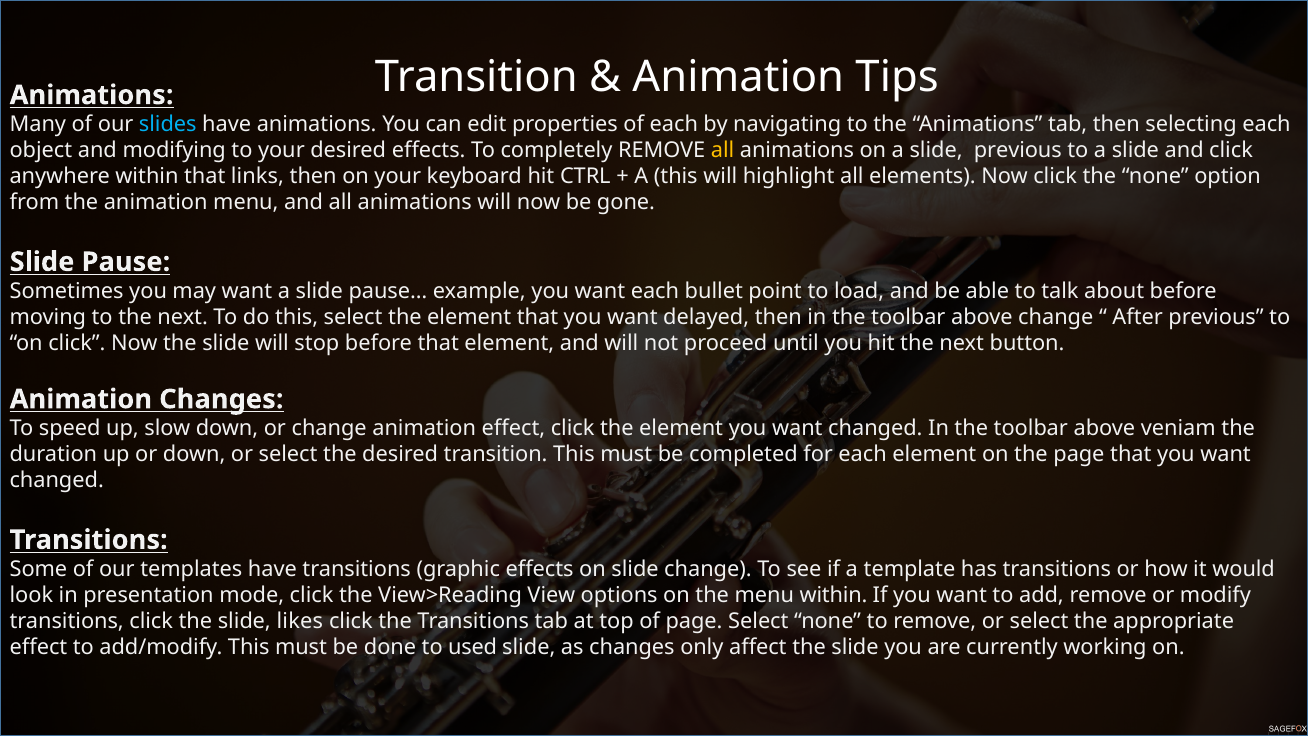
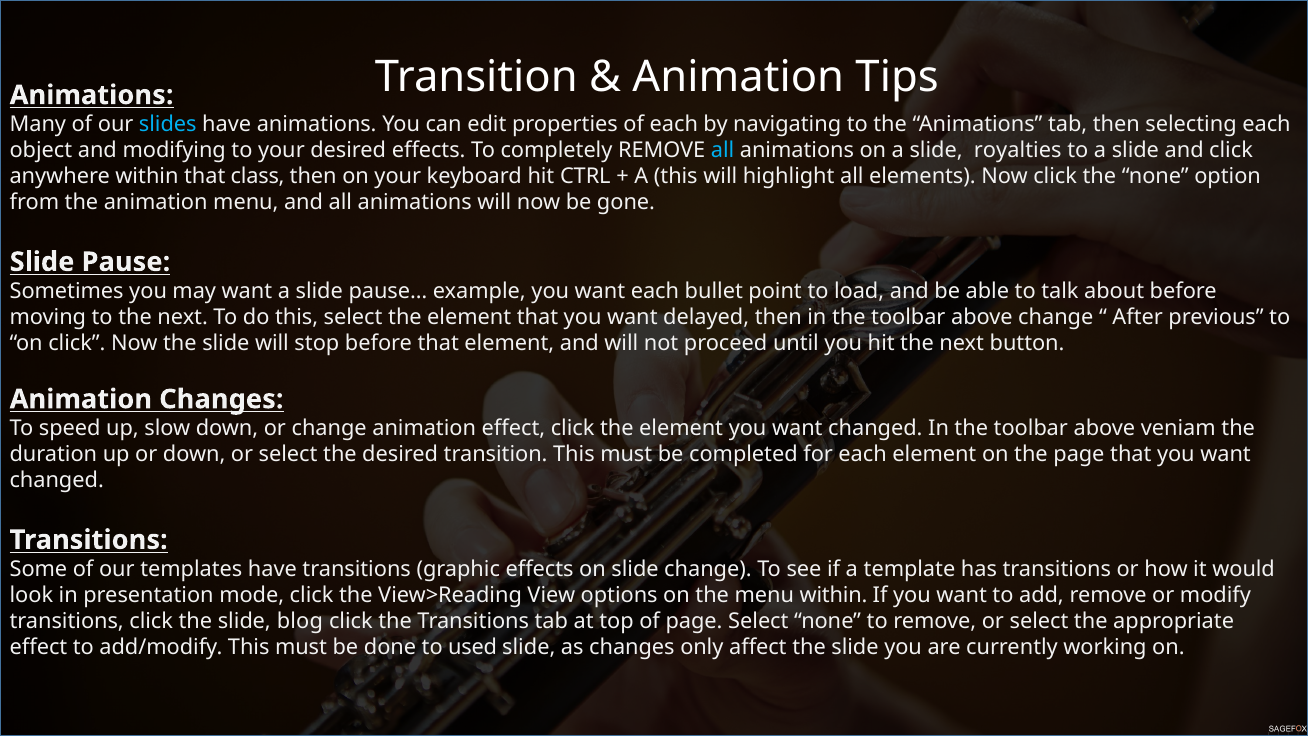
all at (723, 150) colour: yellow -> light blue
slide previous: previous -> royalties
links: links -> class
likes: likes -> blog
